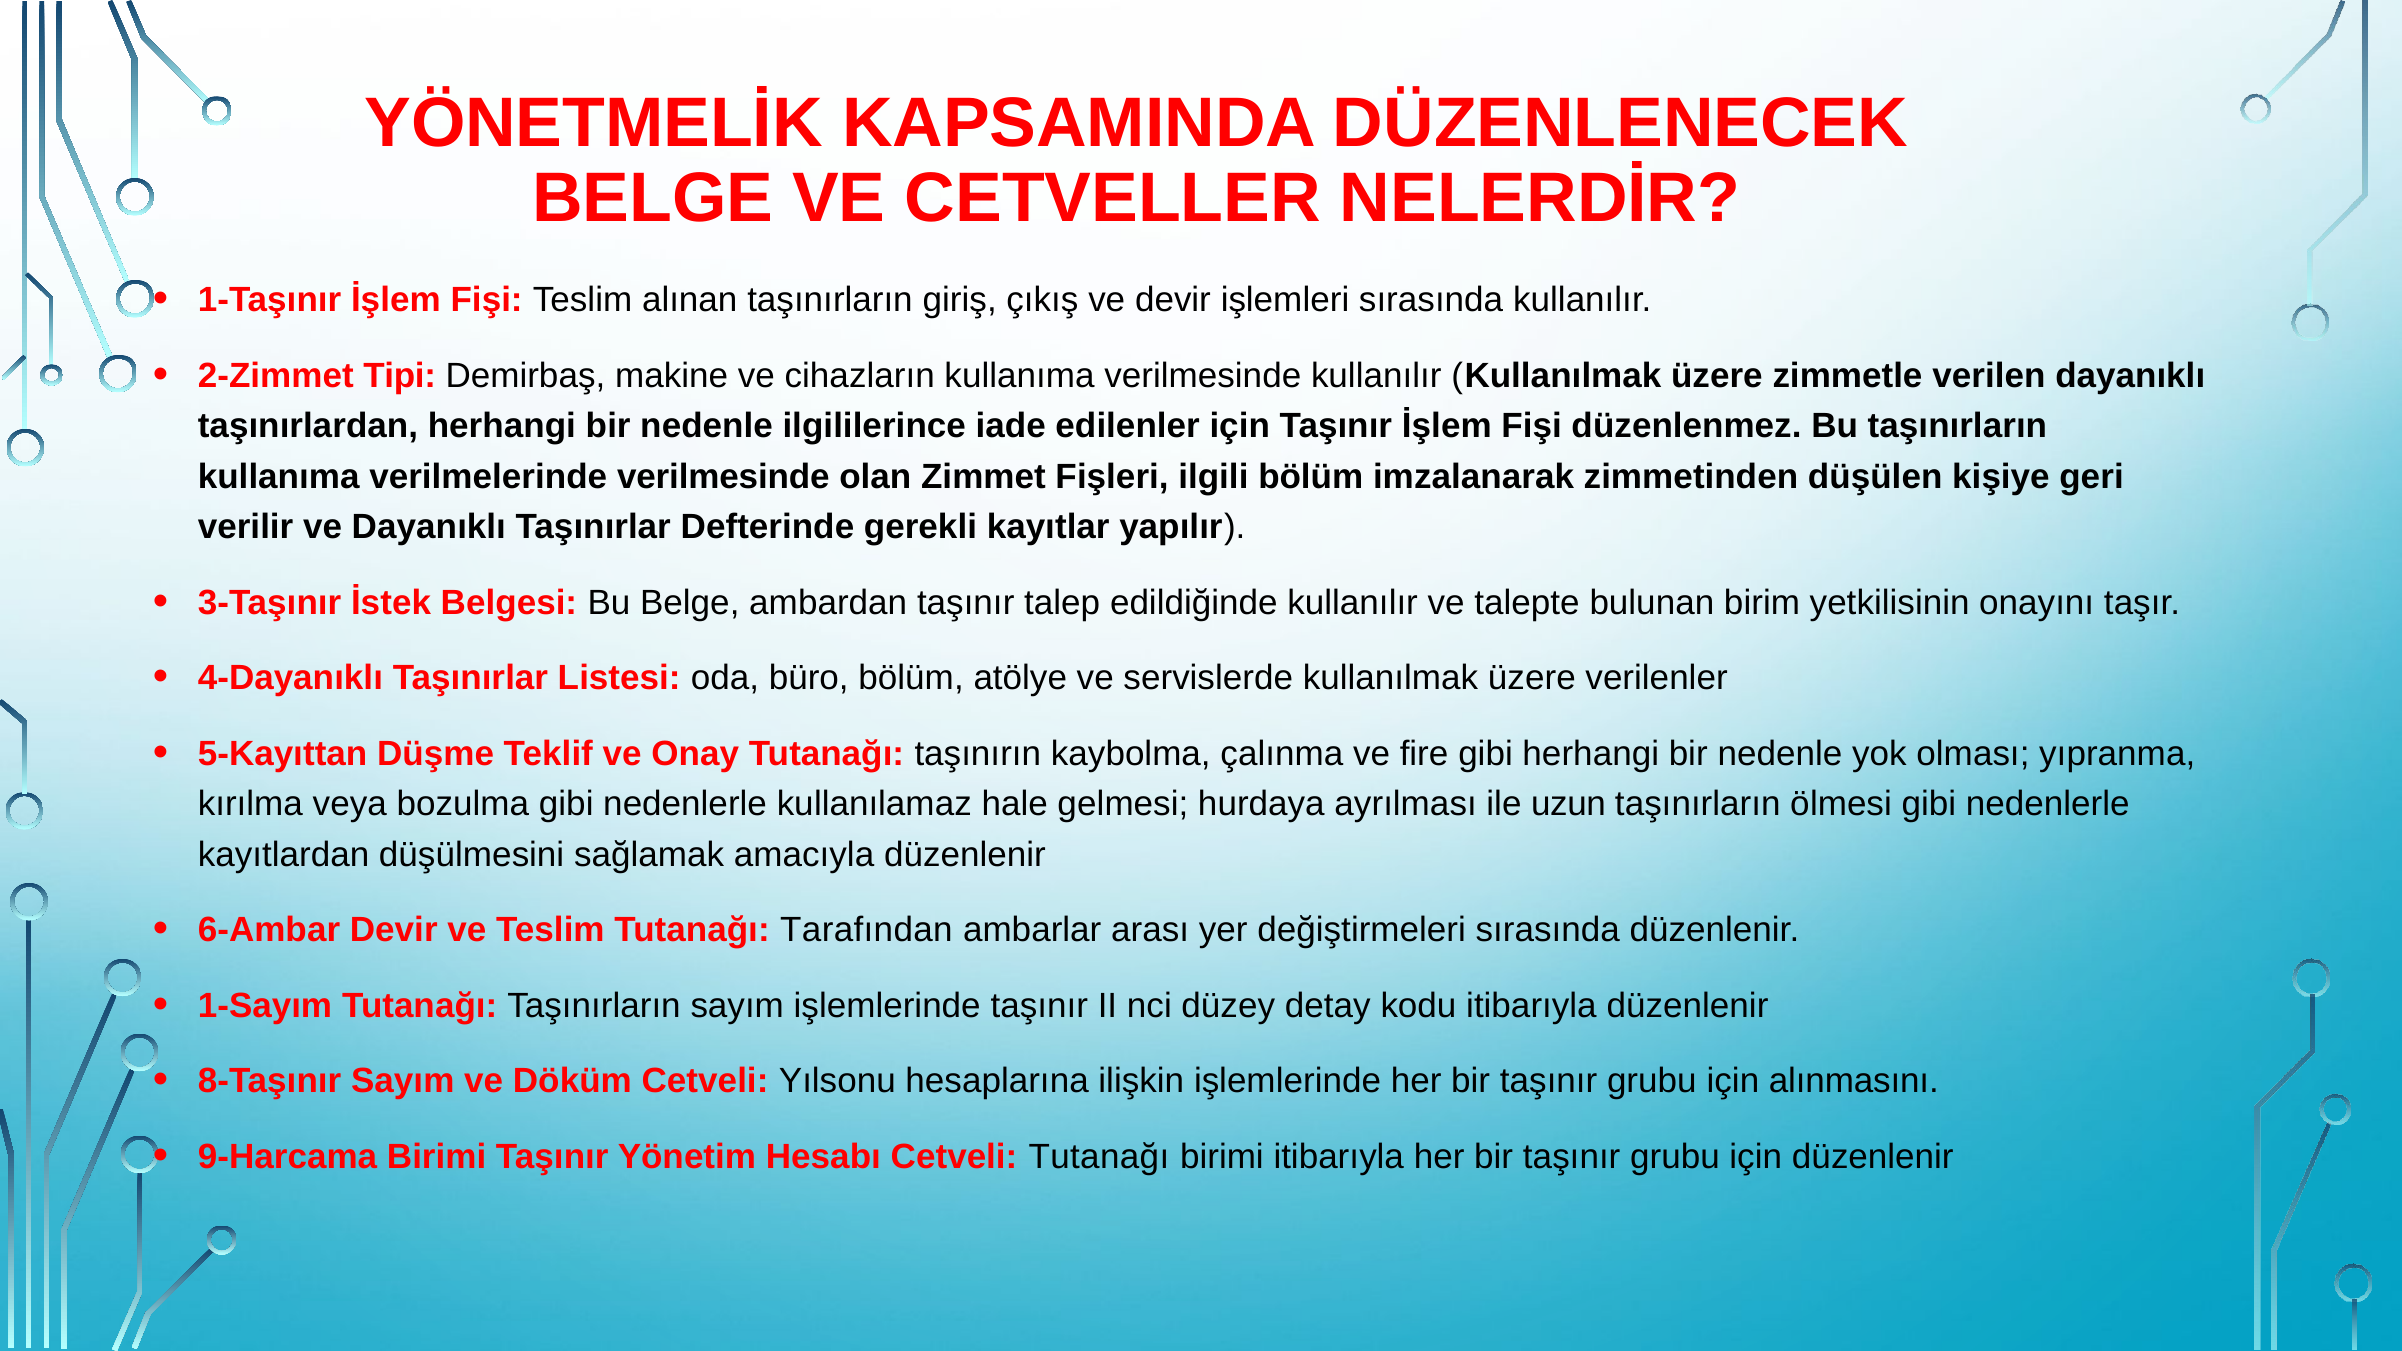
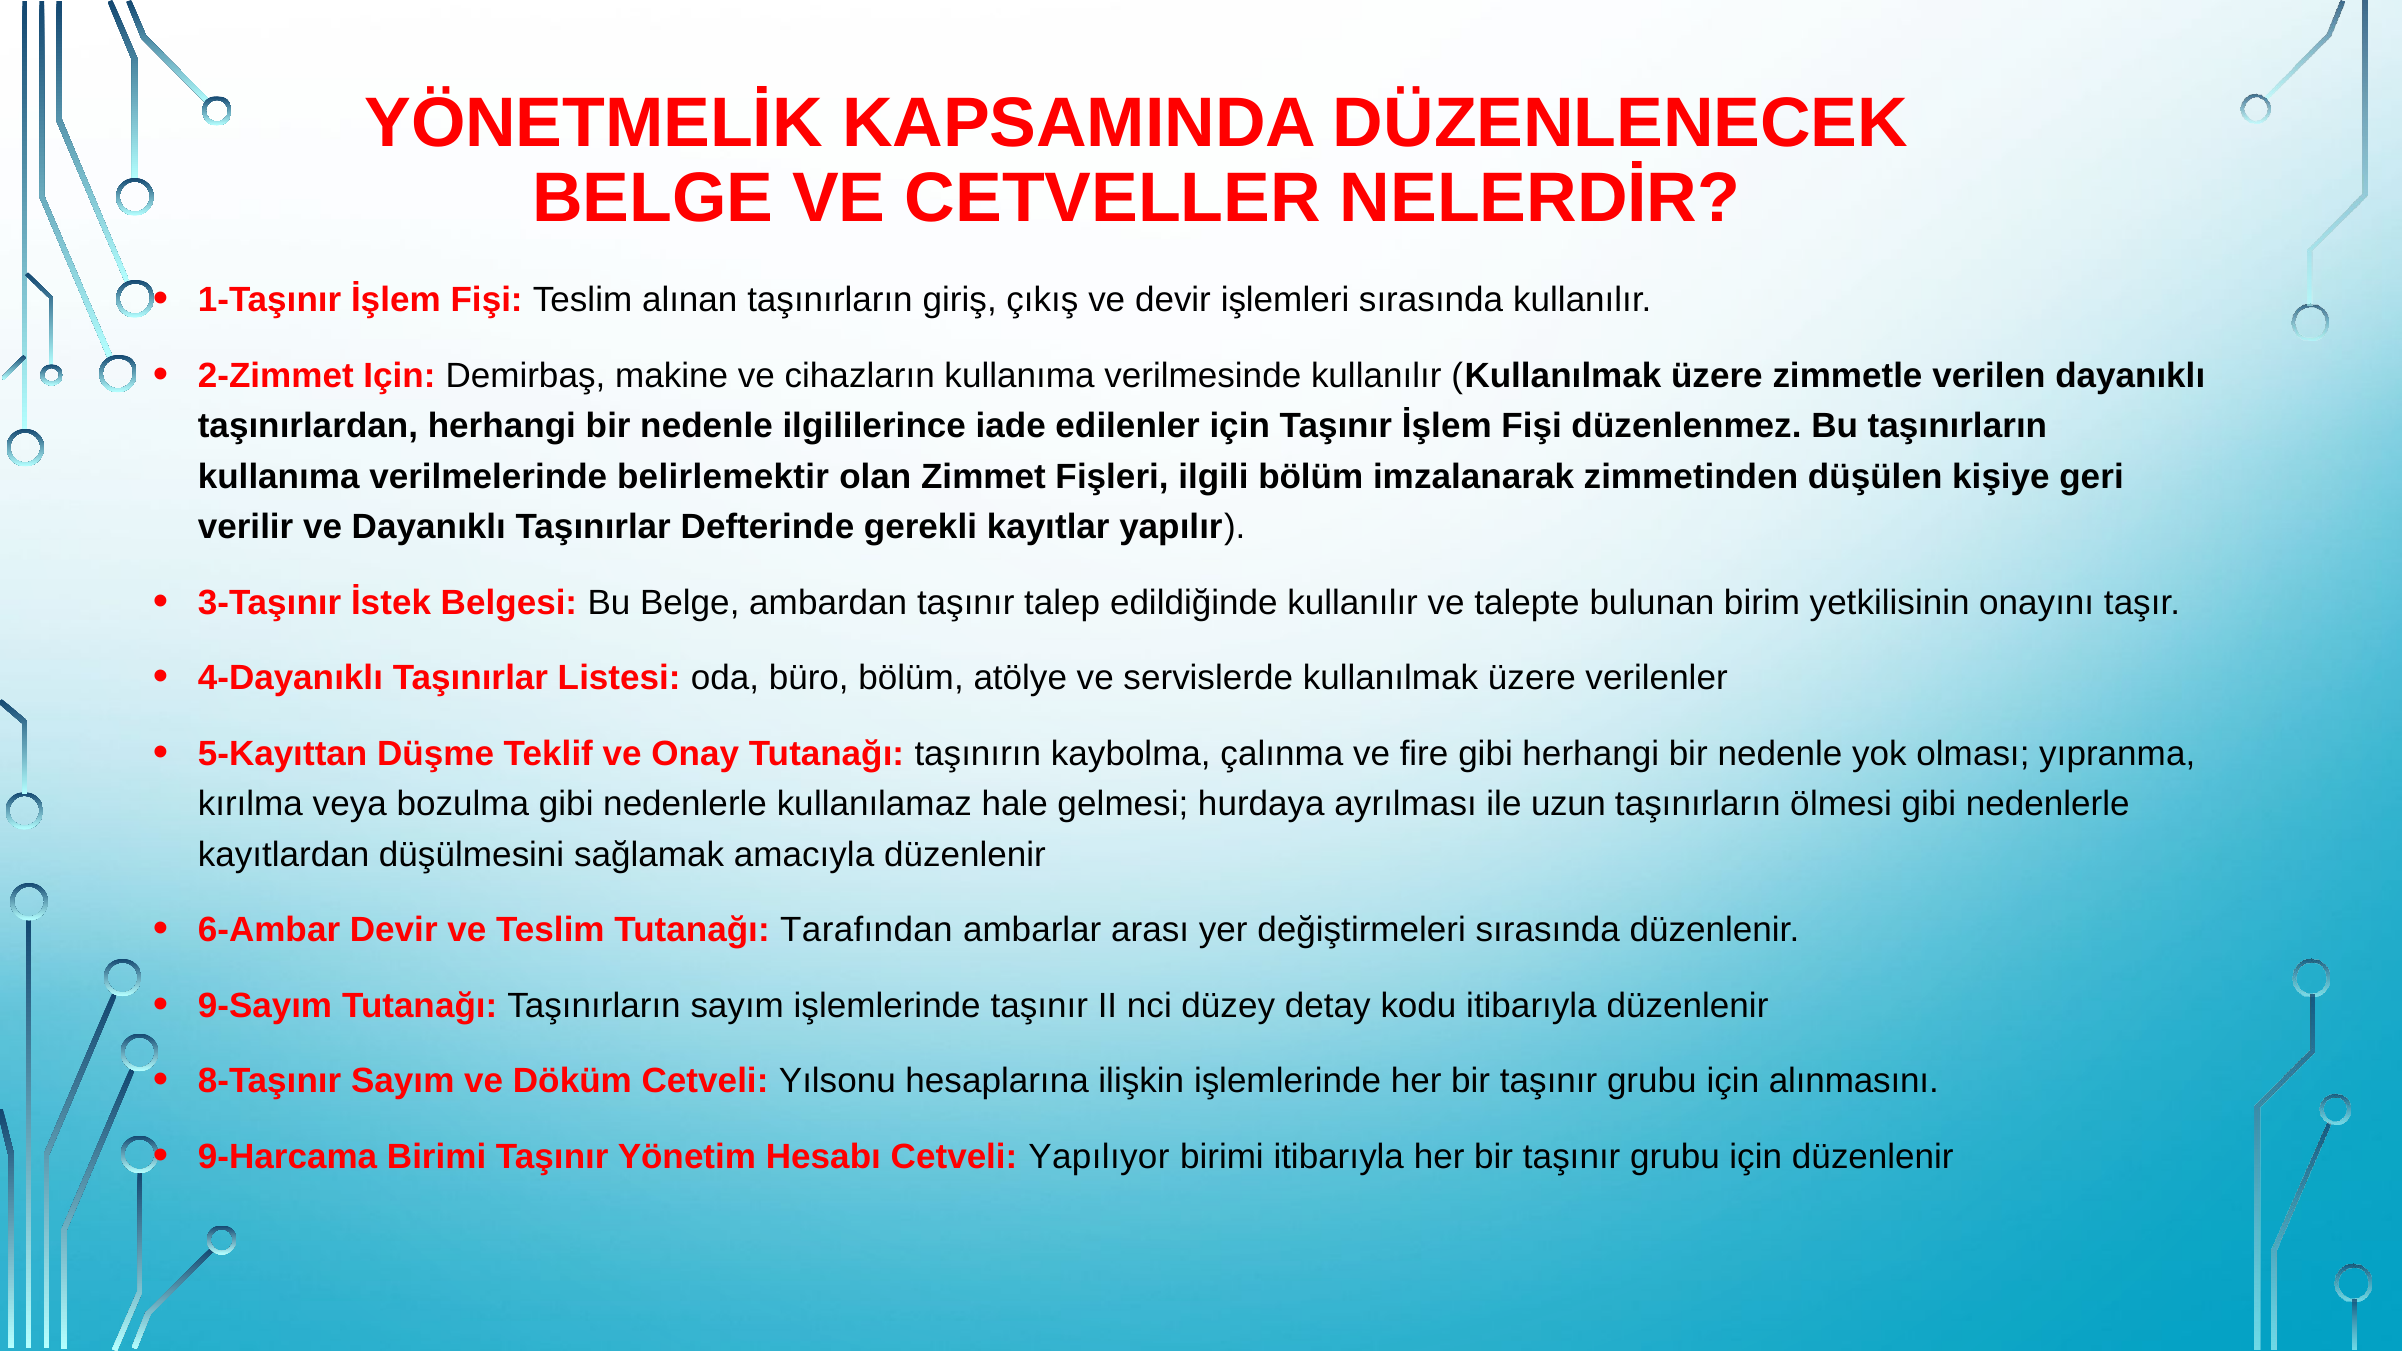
2-Zimmet Tipi: Tipi -> Için
verilmelerinde verilmesinde: verilmesinde -> belirlemektir
1-Sayım: 1-Sayım -> 9-Sayım
Cetveli Tutanağı: Tutanağı -> Yapılıyor
